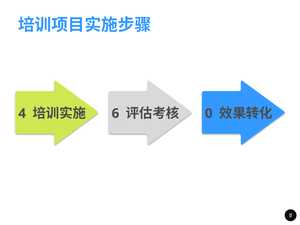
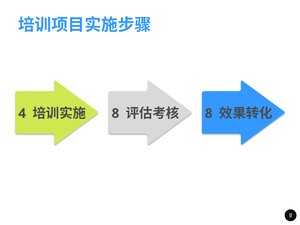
6 at (115, 113): 6 -> 8
0 at (209, 113): 0 -> 8
